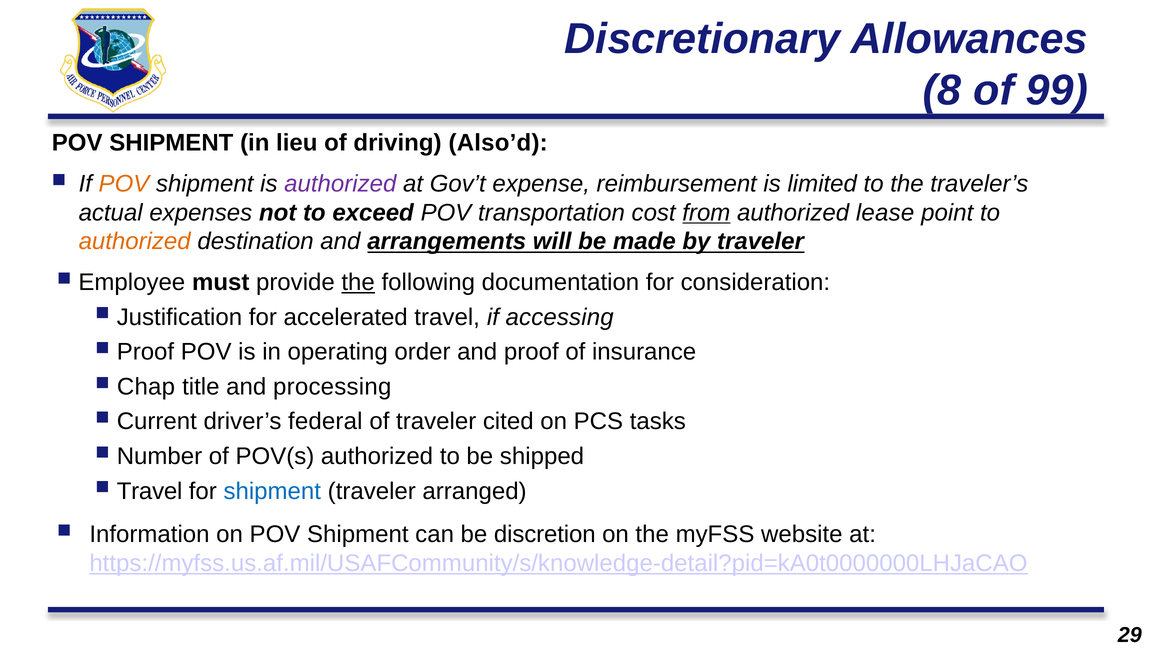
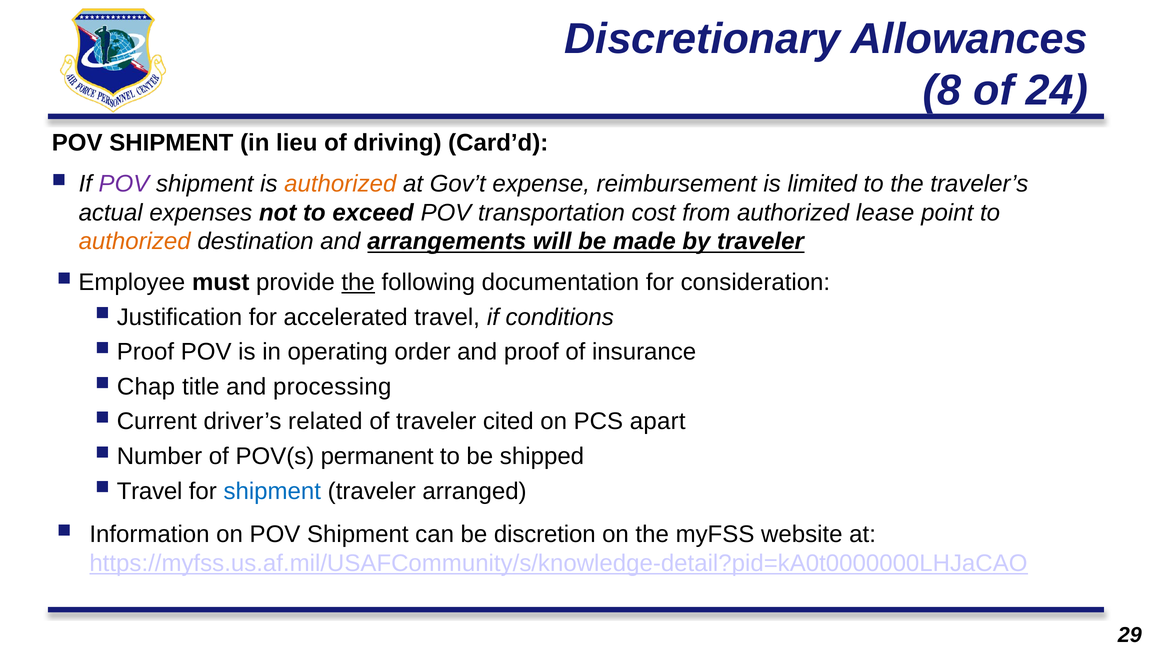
99: 99 -> 24
Also’d: Also’d -> Card’d
POV at (124, 184) colour: orange -> purple
authorized at (340, 184) colour: purple -> orange
from underline: present -> none
accessing: accessing -> conditions
federal: federal -> related
tasks: tasks -> apart
POV(s authorized: authorized -> permanent
